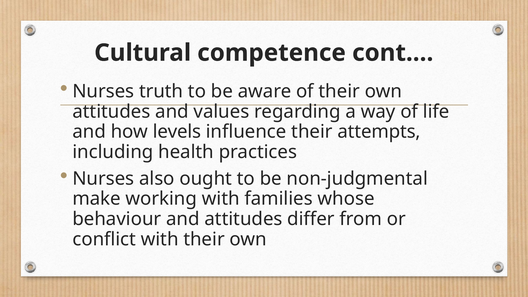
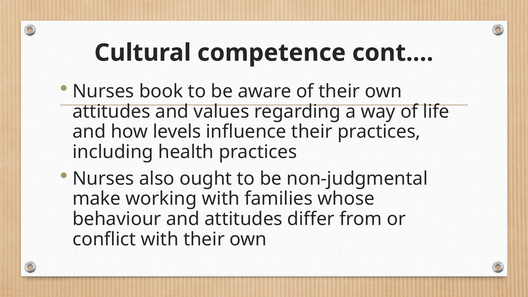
truth: truth -> book
their attempts: attempts -> practices
